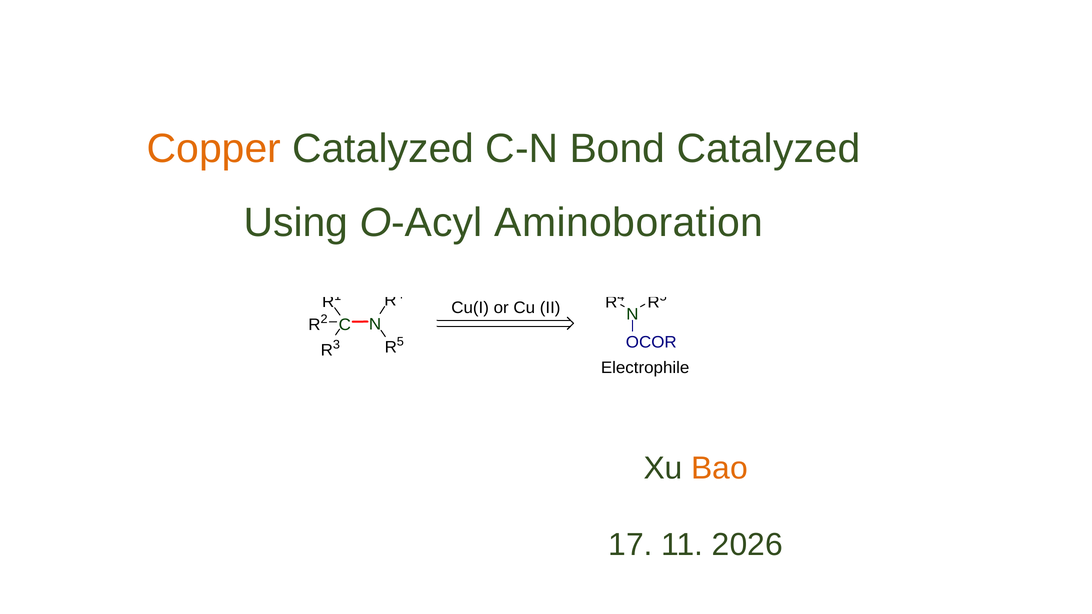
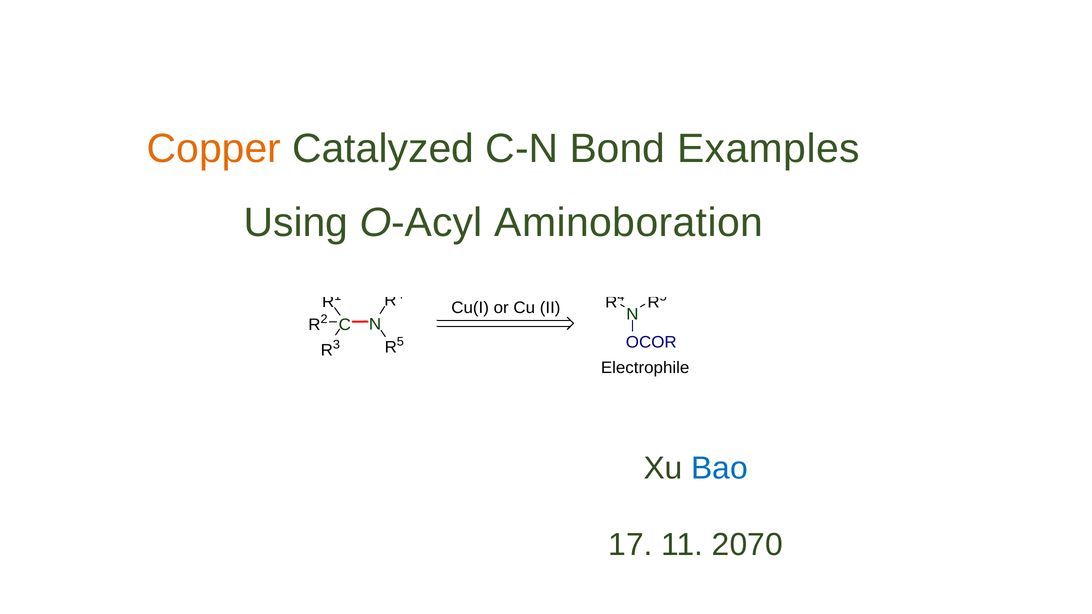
Bond Catalyzed: Catalyzed -> Examples
Bao colour: orange -> blue
2026: 2026 -> 2070
